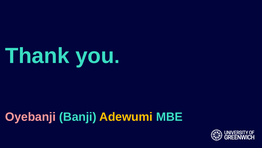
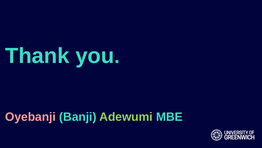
Adewumi colour: yellow -> light green
